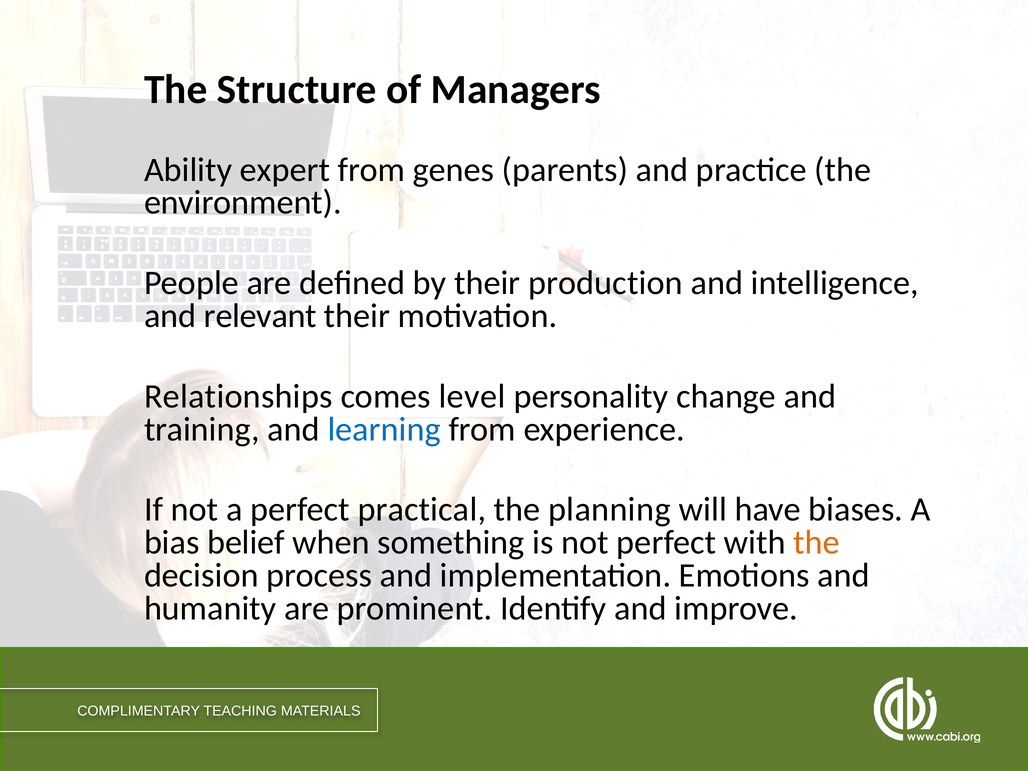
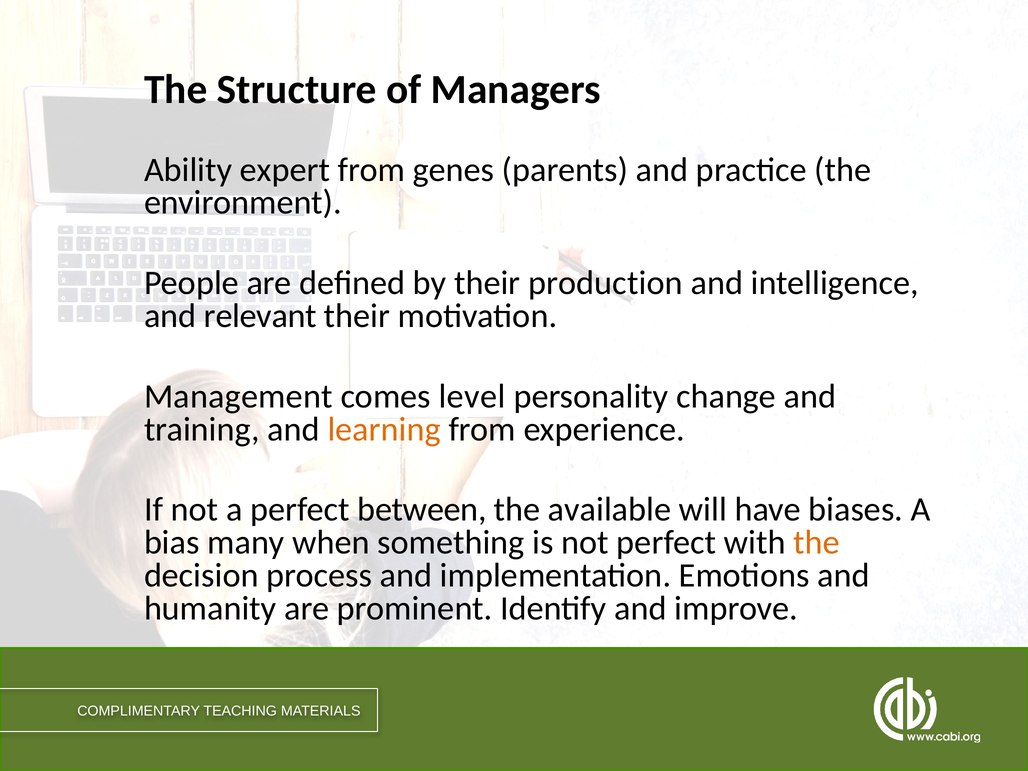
Relationships: Relationships -> Management
learning colour: blue -> orange
practical: practical -> between
planning: planning -> available
belief: belief -> many
